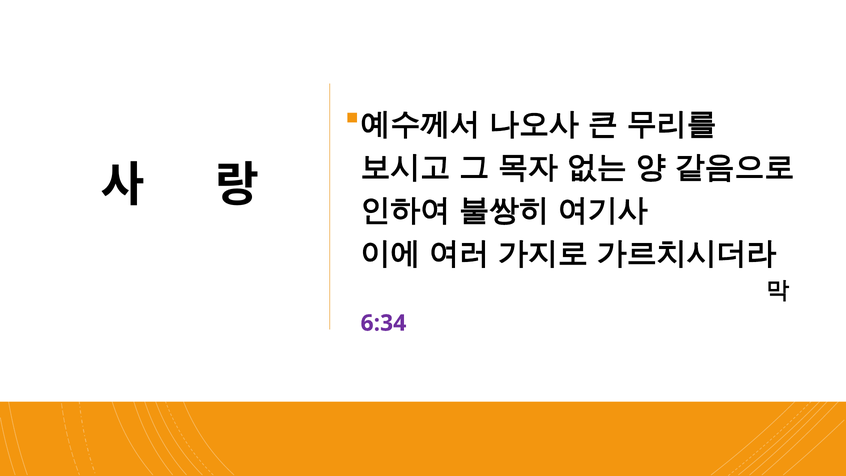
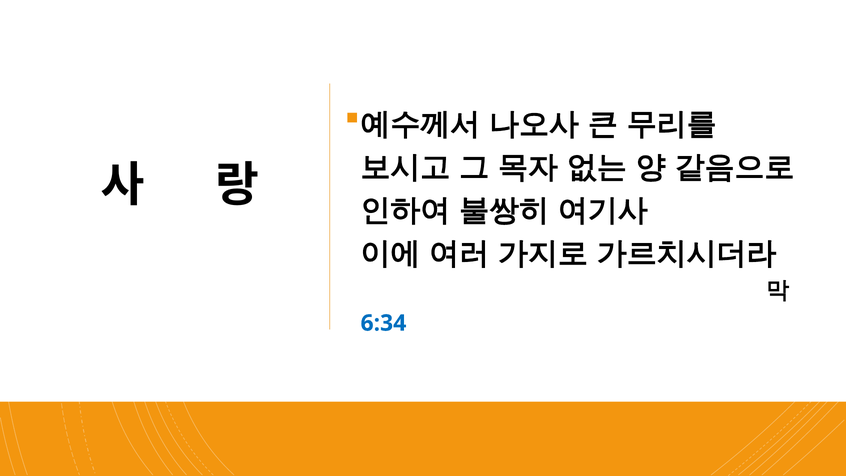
6:34 colour: purple -> blue
